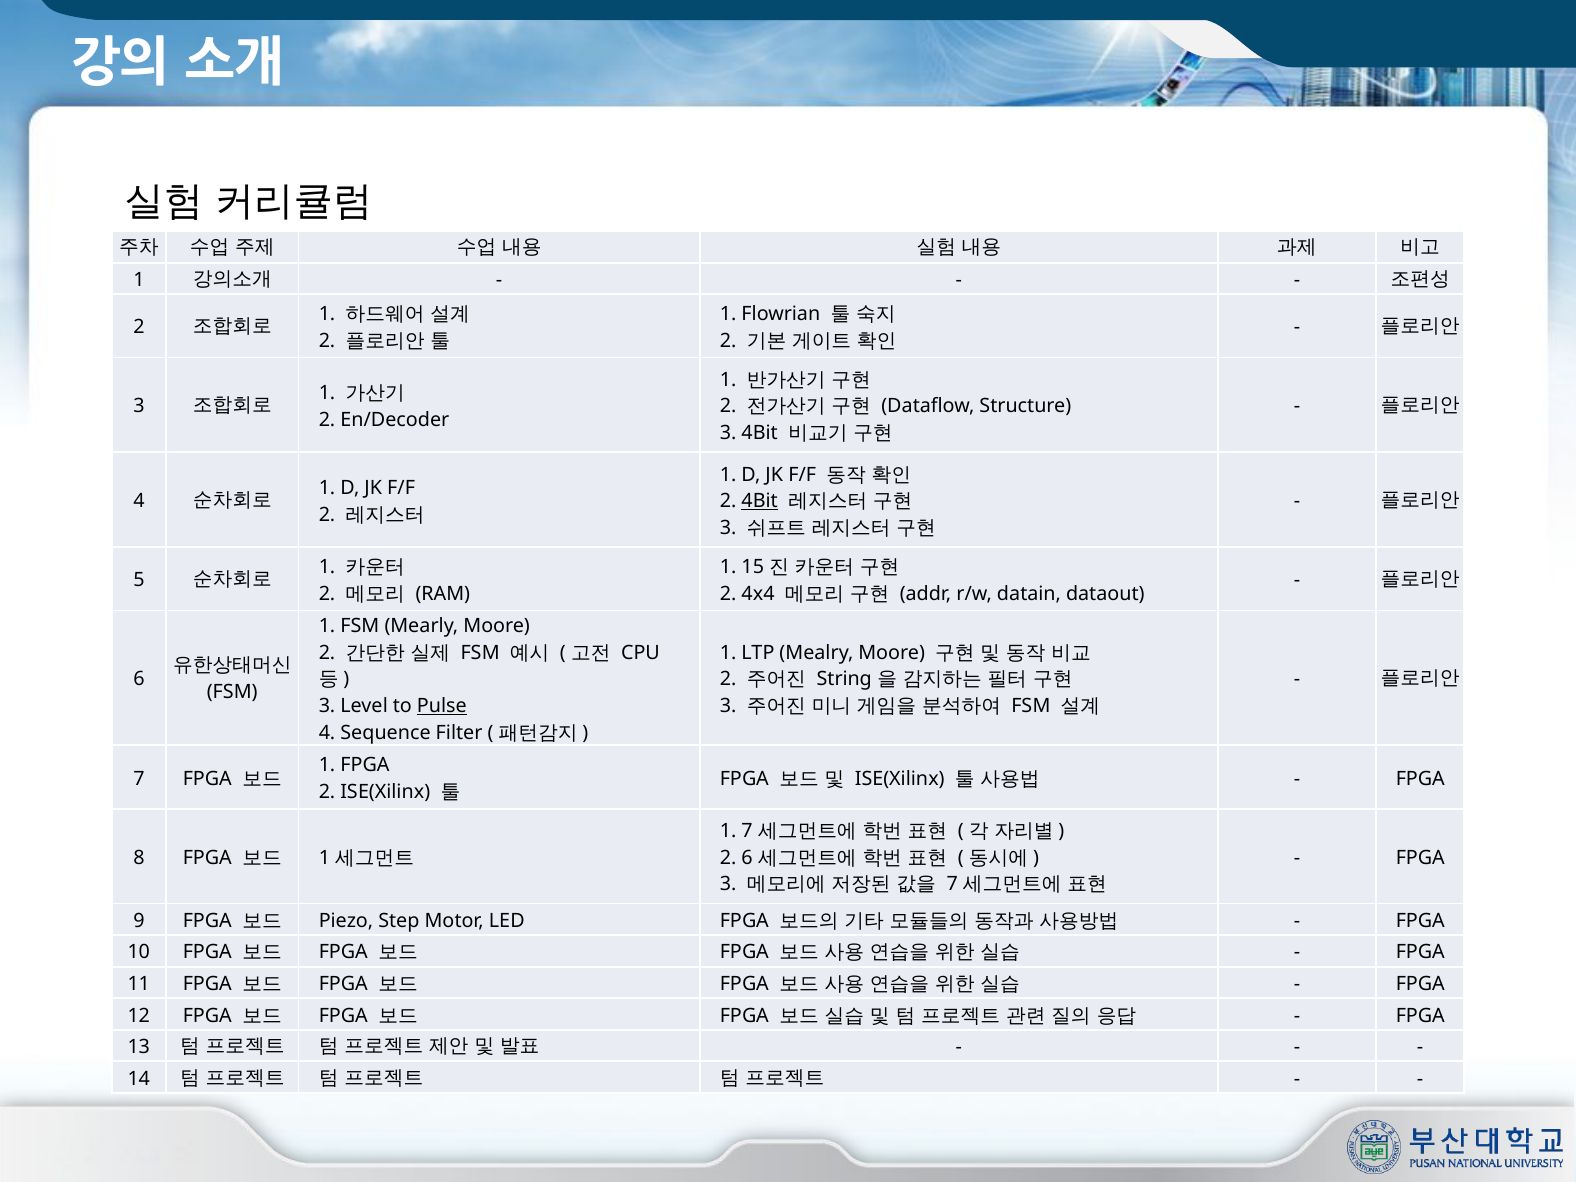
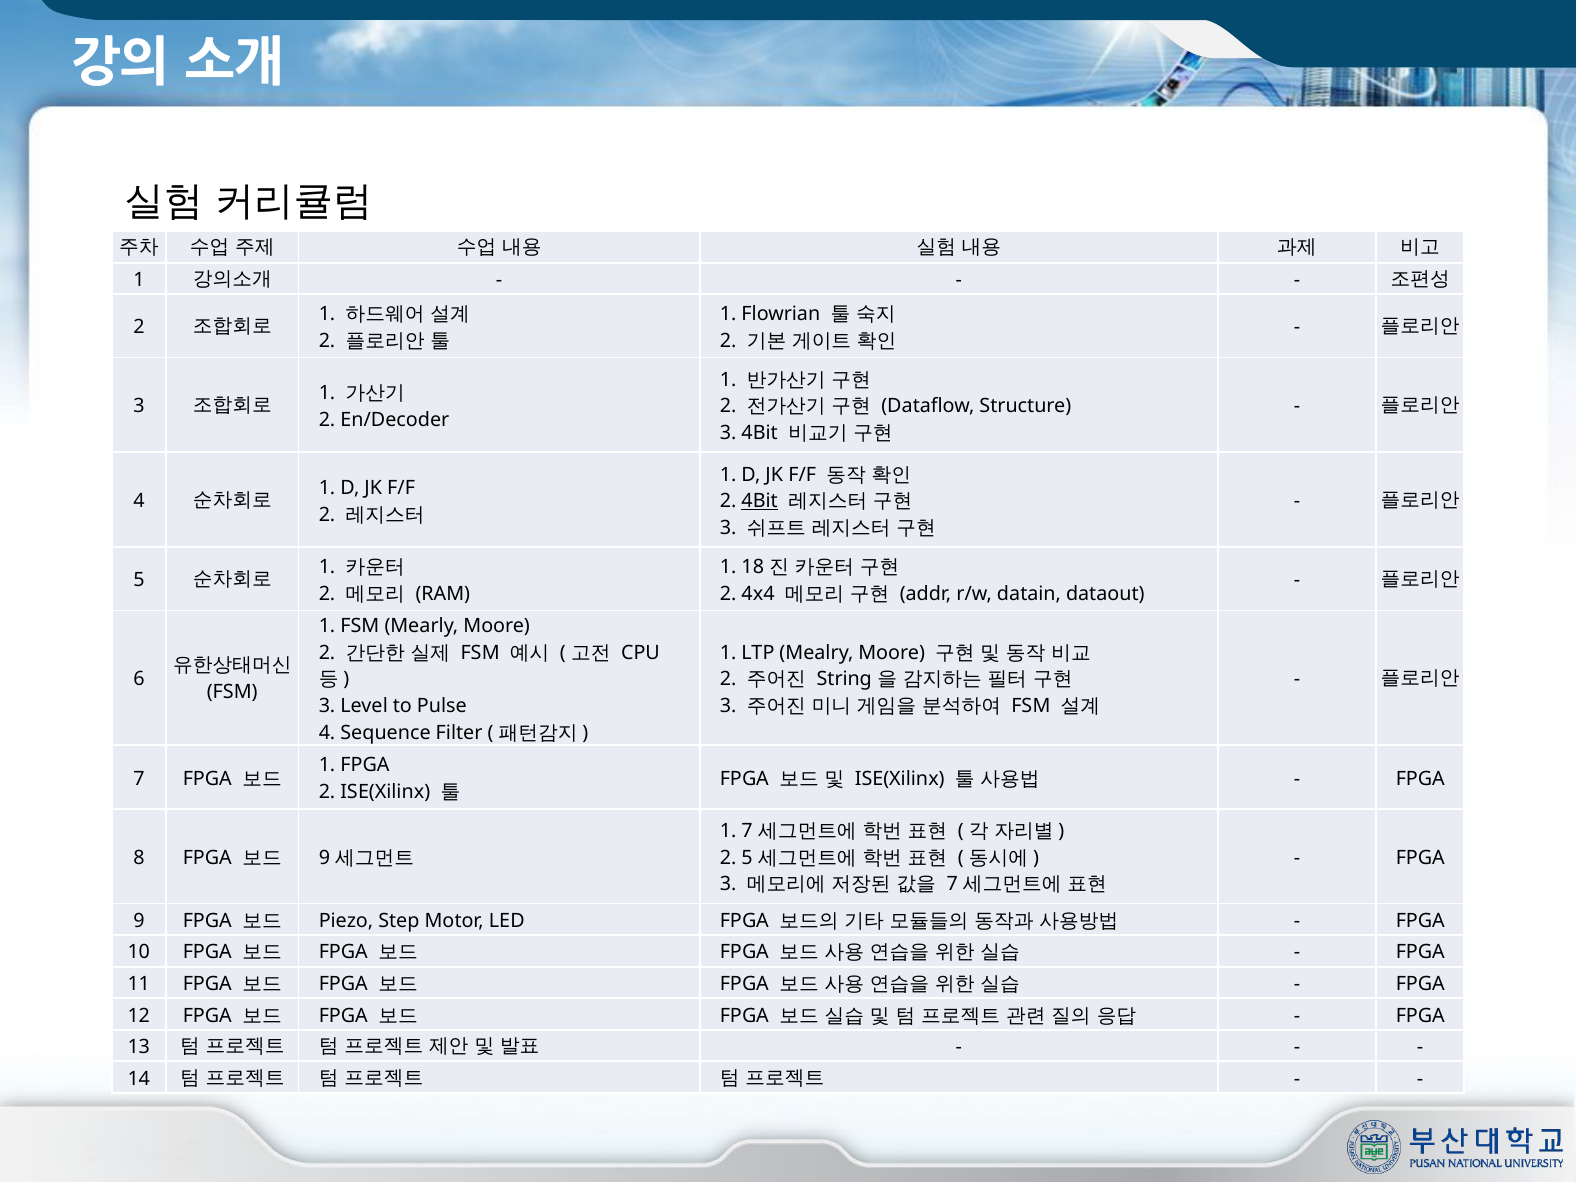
15: 15 -> 18
Pulse underline: present -> none
1 at (325, 858): 1 -> 9
2 6: 6 -> 5
